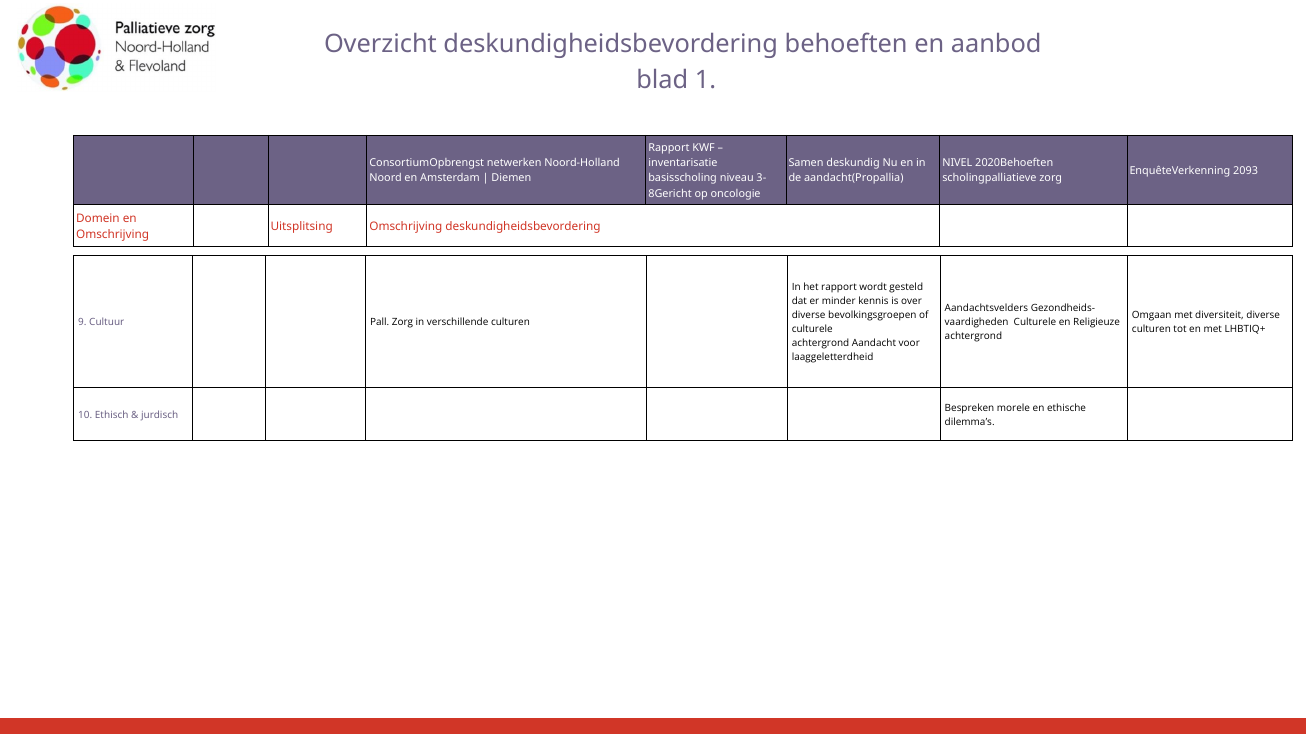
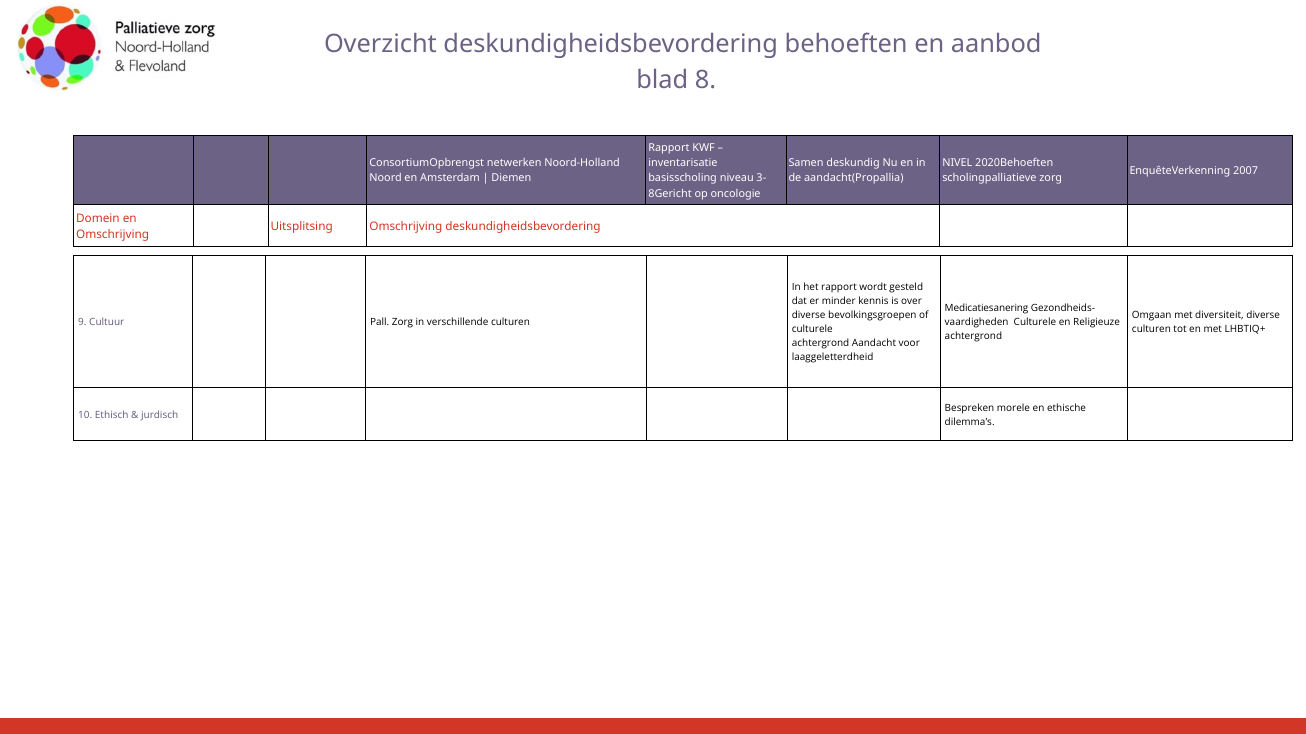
1: 1 -> 8
2093: 2093 -> 2007
Aandachtsvelders: Aandachtsvelders -> Medicatiesanering
